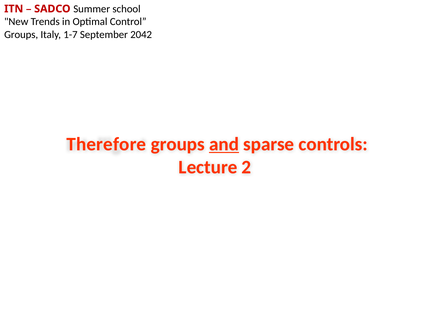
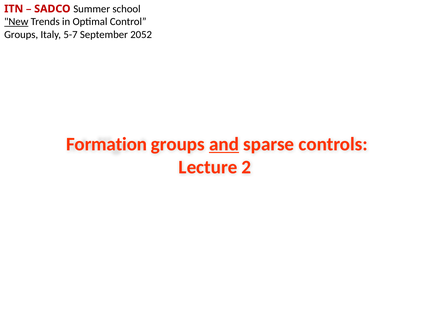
New underline: none -> present
1-7: 1-7 -> 5-7
2042: 2042 -> 2052
Therefore: Therefore -> Formation
